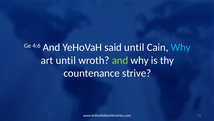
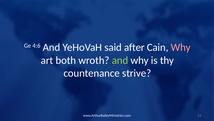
said until: until -> after
Why at (181, 47) colour: light blue -> pink
art until: until -> both
